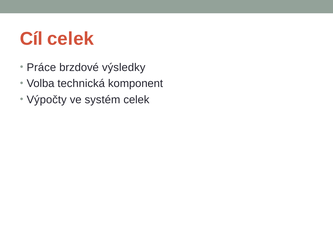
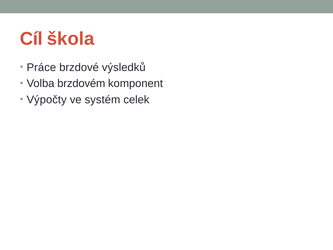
Cíl celek: celek -> škola
výsledky: výsledky -> výsledků
technická: technická -> brzdovém
